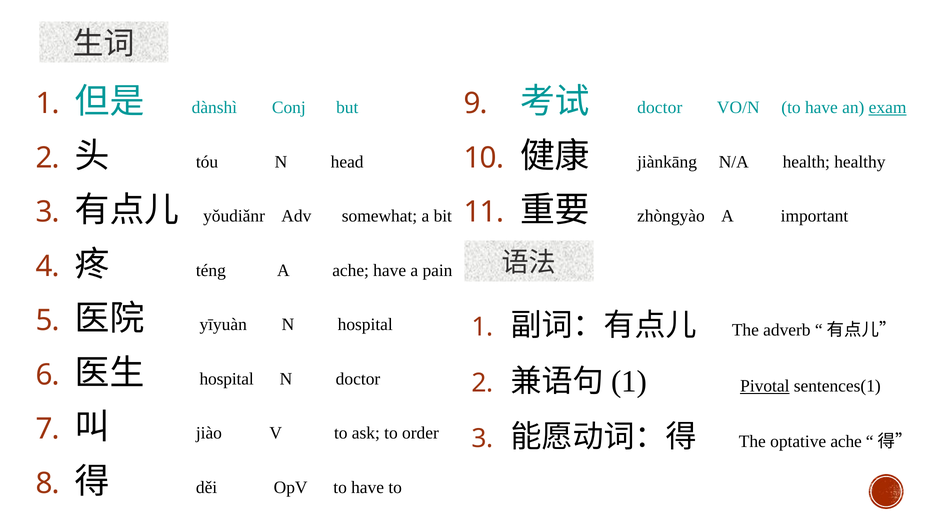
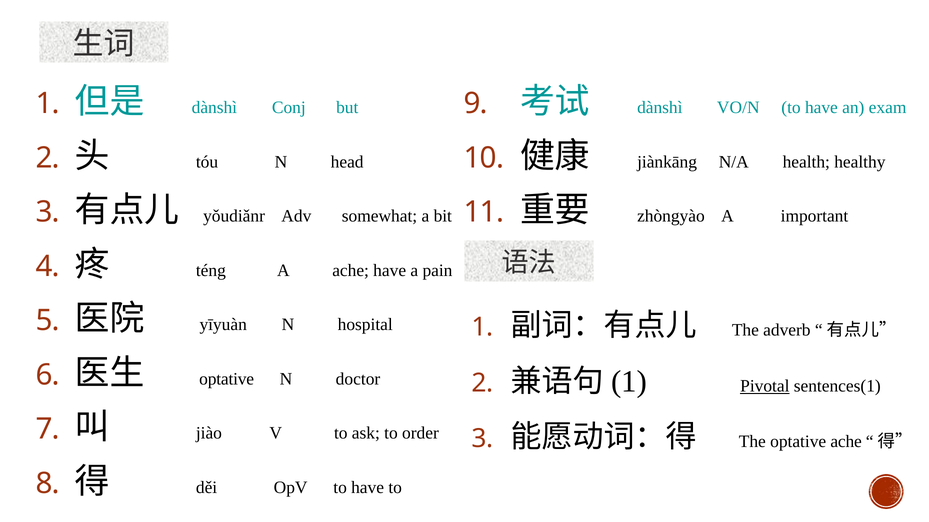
doctor at (660, 108): doctor -> dànshì
exam underline: present -> none
hospital at (227, 379): hospital -> optative
